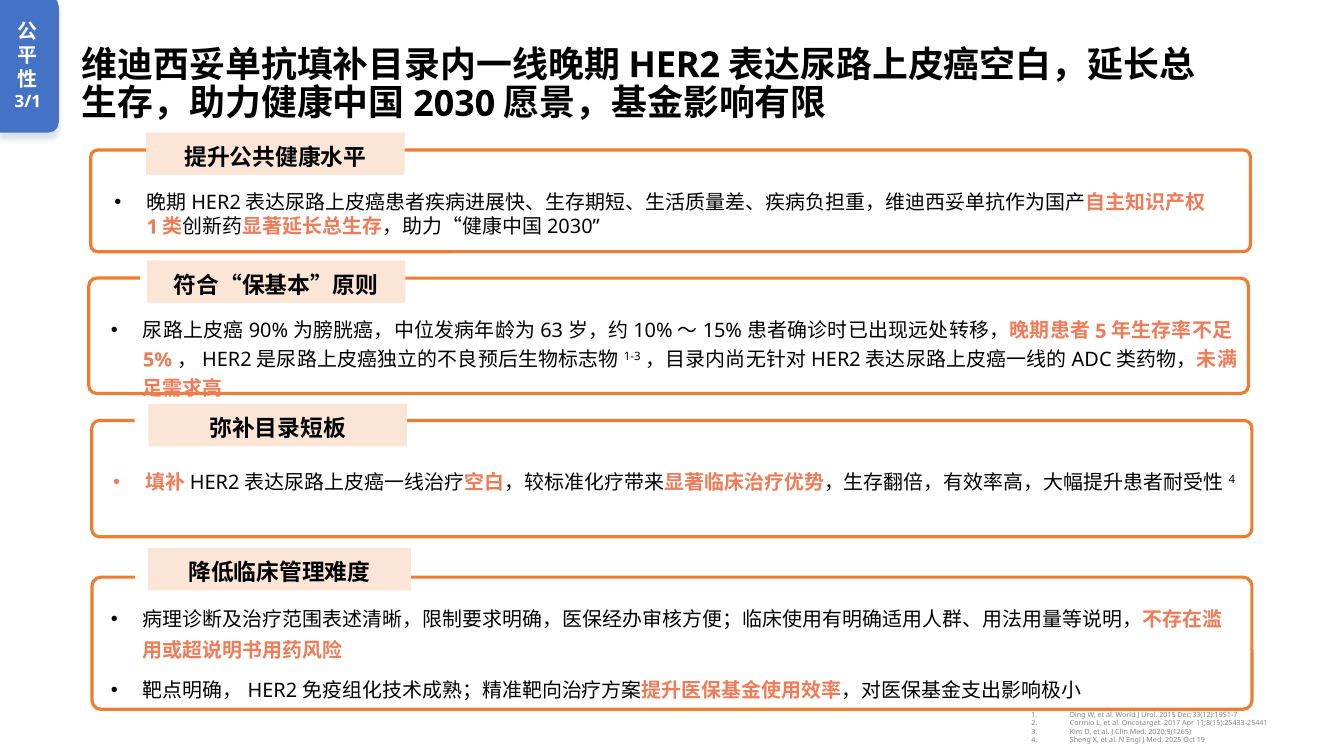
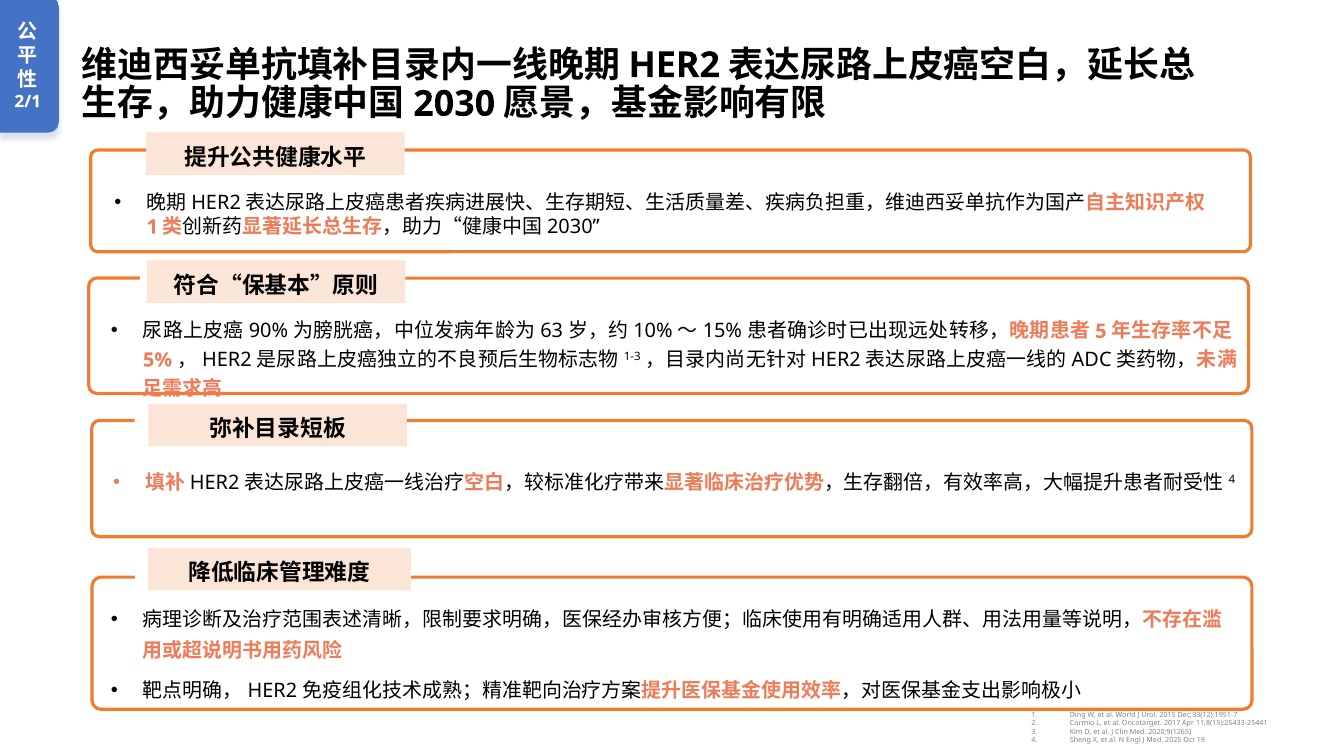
3/1: 3/1 -> 2/1
